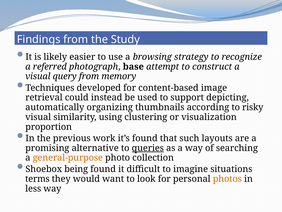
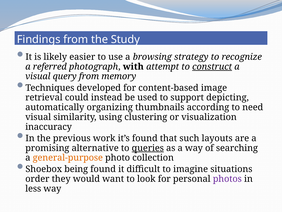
base: base -> with
construct underline: none -> present
risky: risky -> need
proportion: proportion -> inaccuracy
terms: terms -> order
photos colour: orange -> purple
